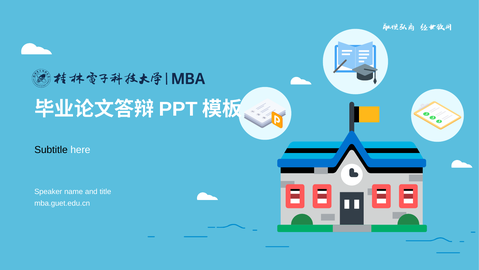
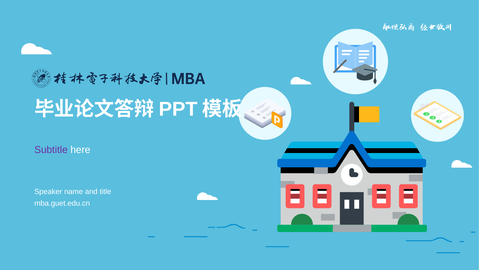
Subtitle colour: black -> purple
